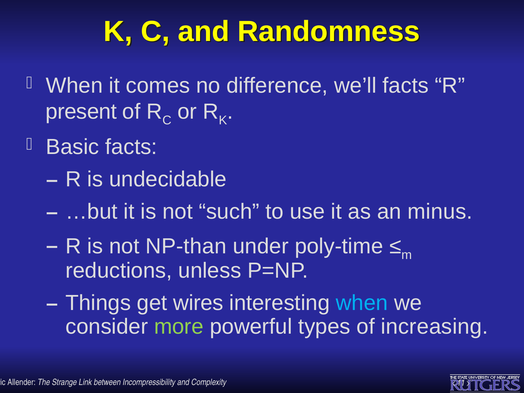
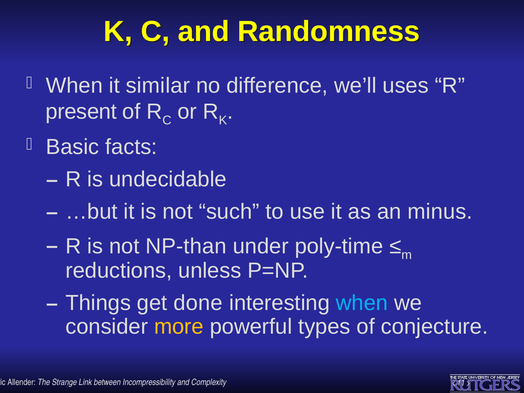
comes: comes -> similar
we’ll facts: facts -> uses
wires: wires -> done
more colour: light green -> yellow
increasing: increasing -> conjecture
